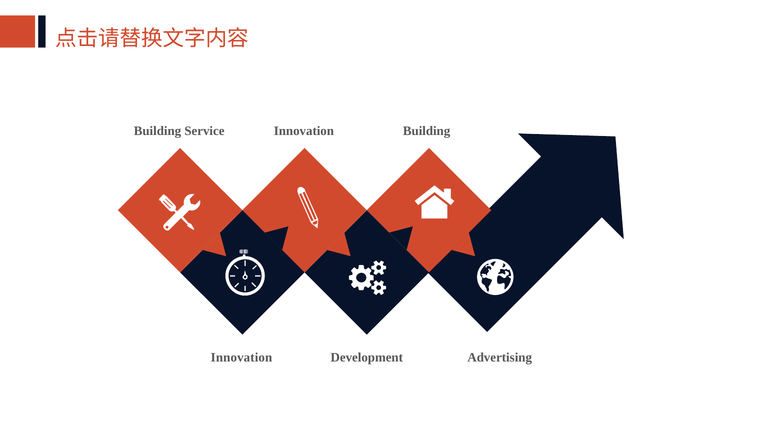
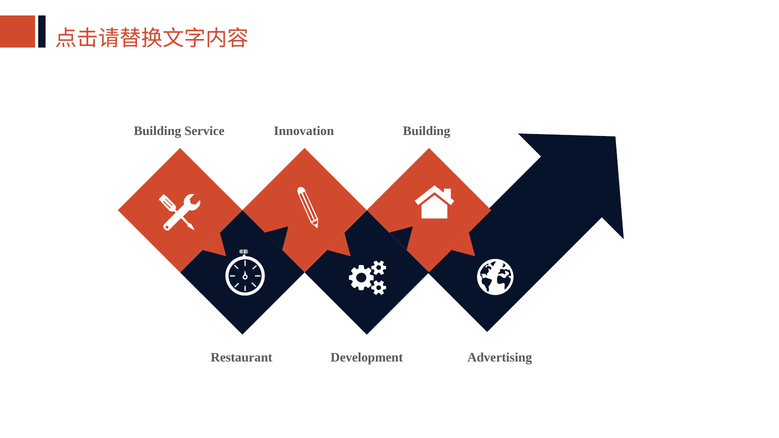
Innovation at (241, 358): Innovation -> Restaurant
